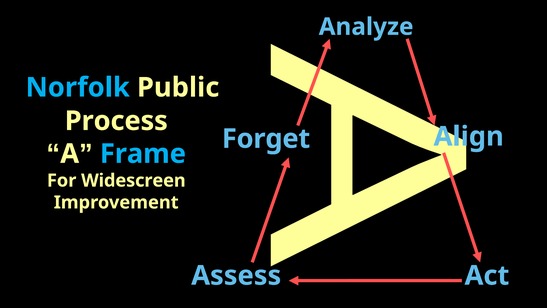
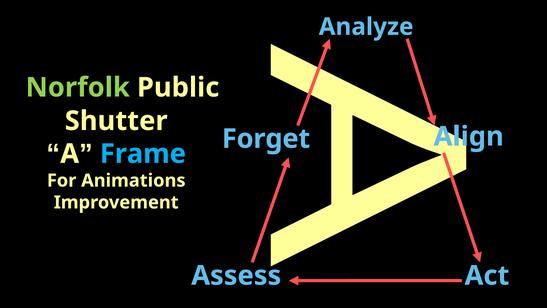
Norfolk colour: light blue -> light green
Process: Process -> Shutter
Widescreen: Widescreen -> Animations
